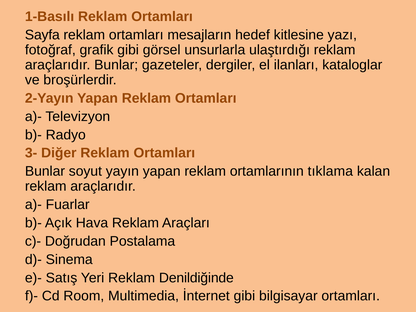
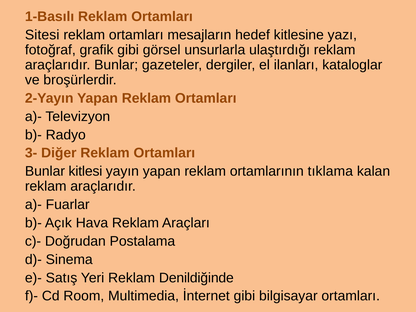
Sayfa: Sayfa -> Sitesi
soyut: soyut -> kitlesi
